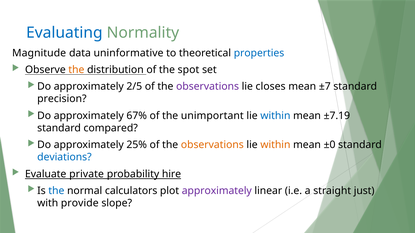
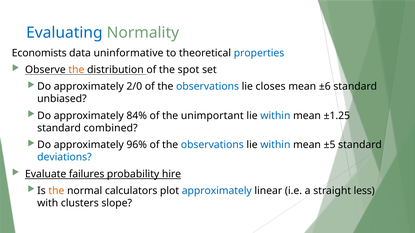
Magnitude: Magnitude -> Economists
2/5: 2/5 -> 2/0
observations at (208, 87) colour: purple -> blue
±7: ±7 -> ±6
precision: precision -> unbiased
67%: 67% -> 84%
±7.19: ±7.19 -> ±1.25
compared: compared -> combined
25%: 25% -> 96%
observations at (212, 145) colour: orange -> blue
within at (275, 145) colour: orange -> blue
±0: ±0 -> ±5
private: private -> failures
the at (56, 191) colour: blue -> orange
approximately at (217, 191) colour: purple -> blue
just: just -> less
provide: provide -> clusters
